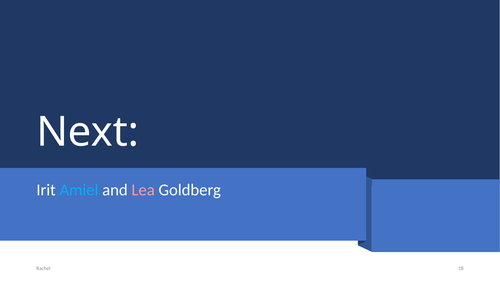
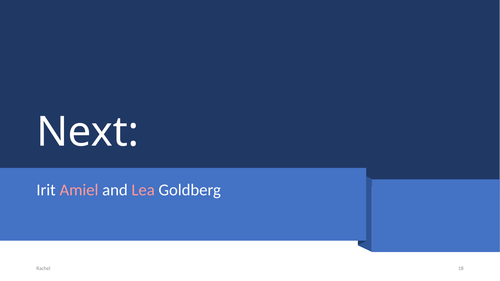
Amiel colour: light blue -> pink
